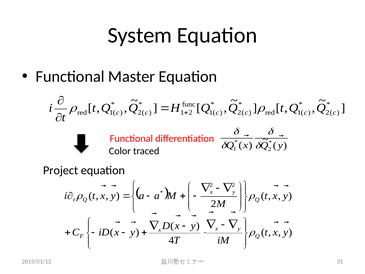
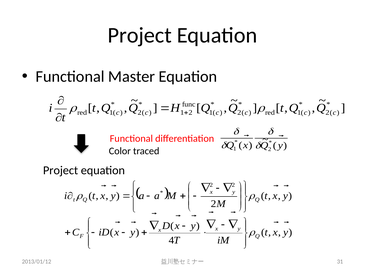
System at (140, 35): System -> Project
